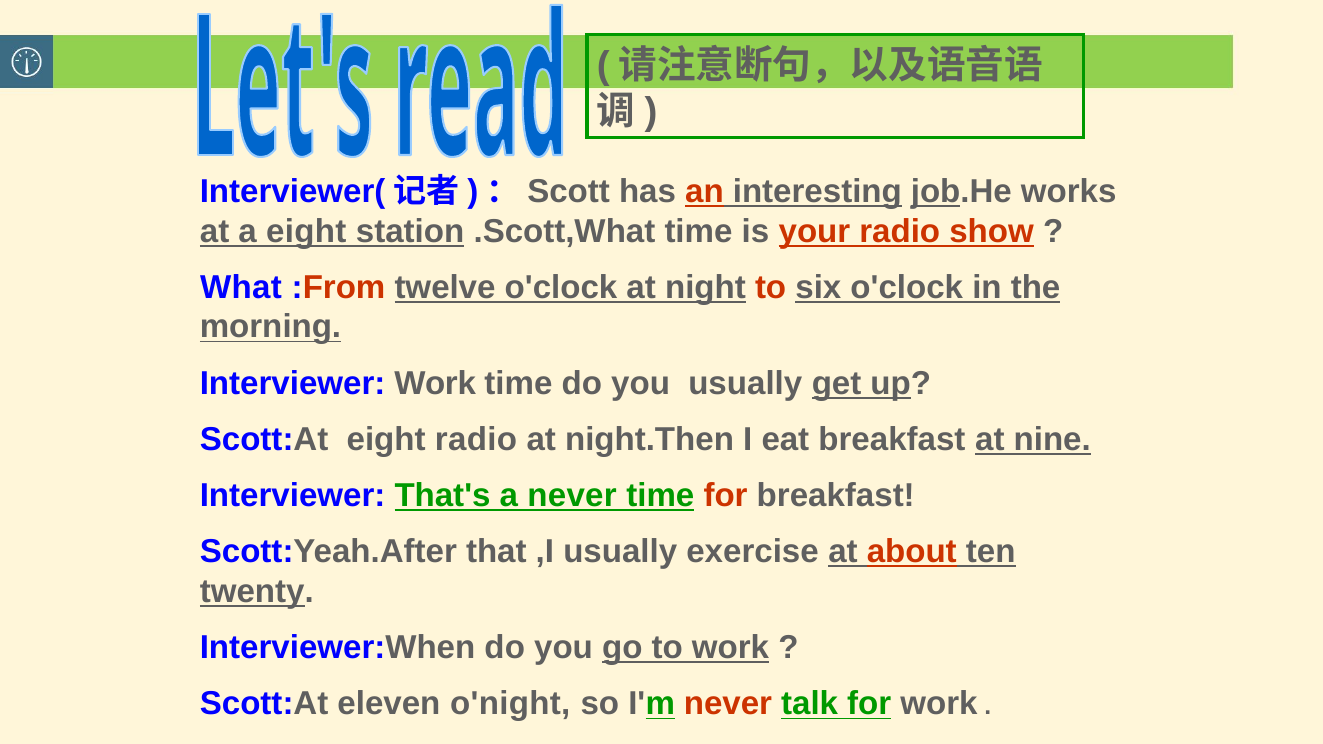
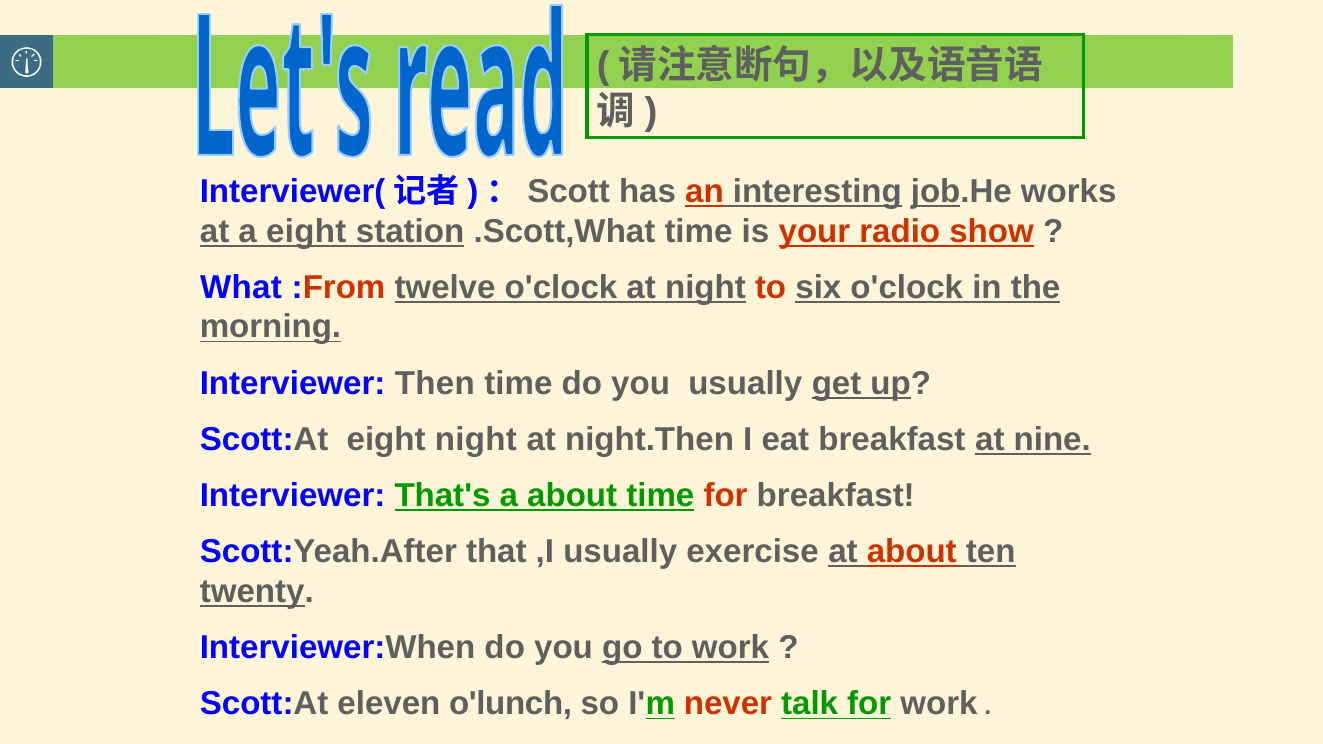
Interviewer Work: Work -> Then
eight radio: radio -> night
a never: never -> about
o'night: o'night -> o'lunch
